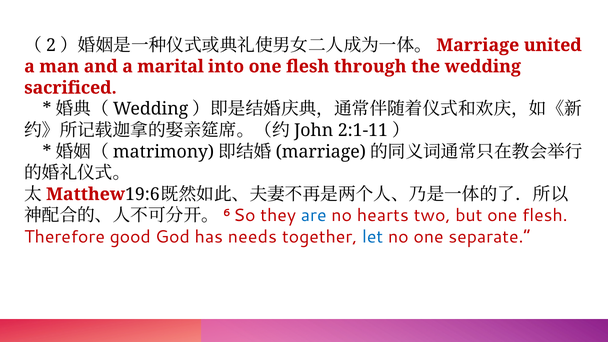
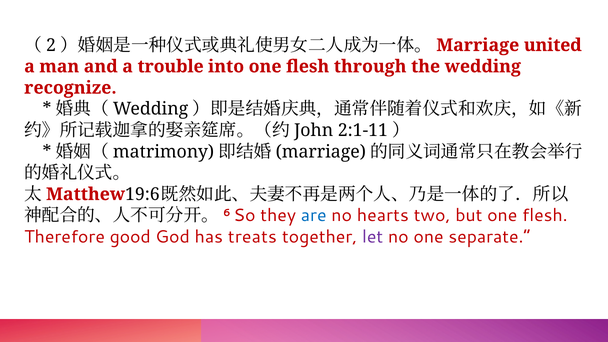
marital: marital -> trouble
sacrificed: sacrificed -> recognize
needs: needs -> treats
let colour: blue -> purple
